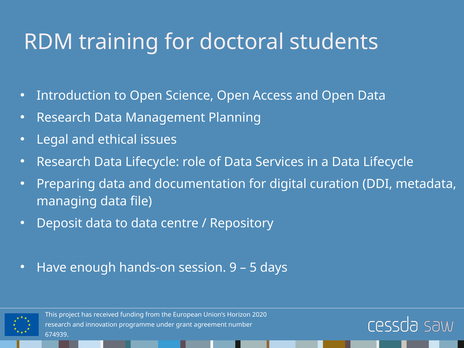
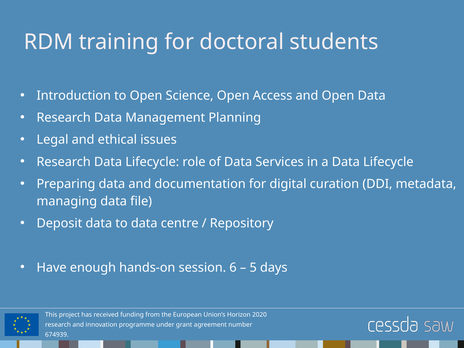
9: 9 -> 6
